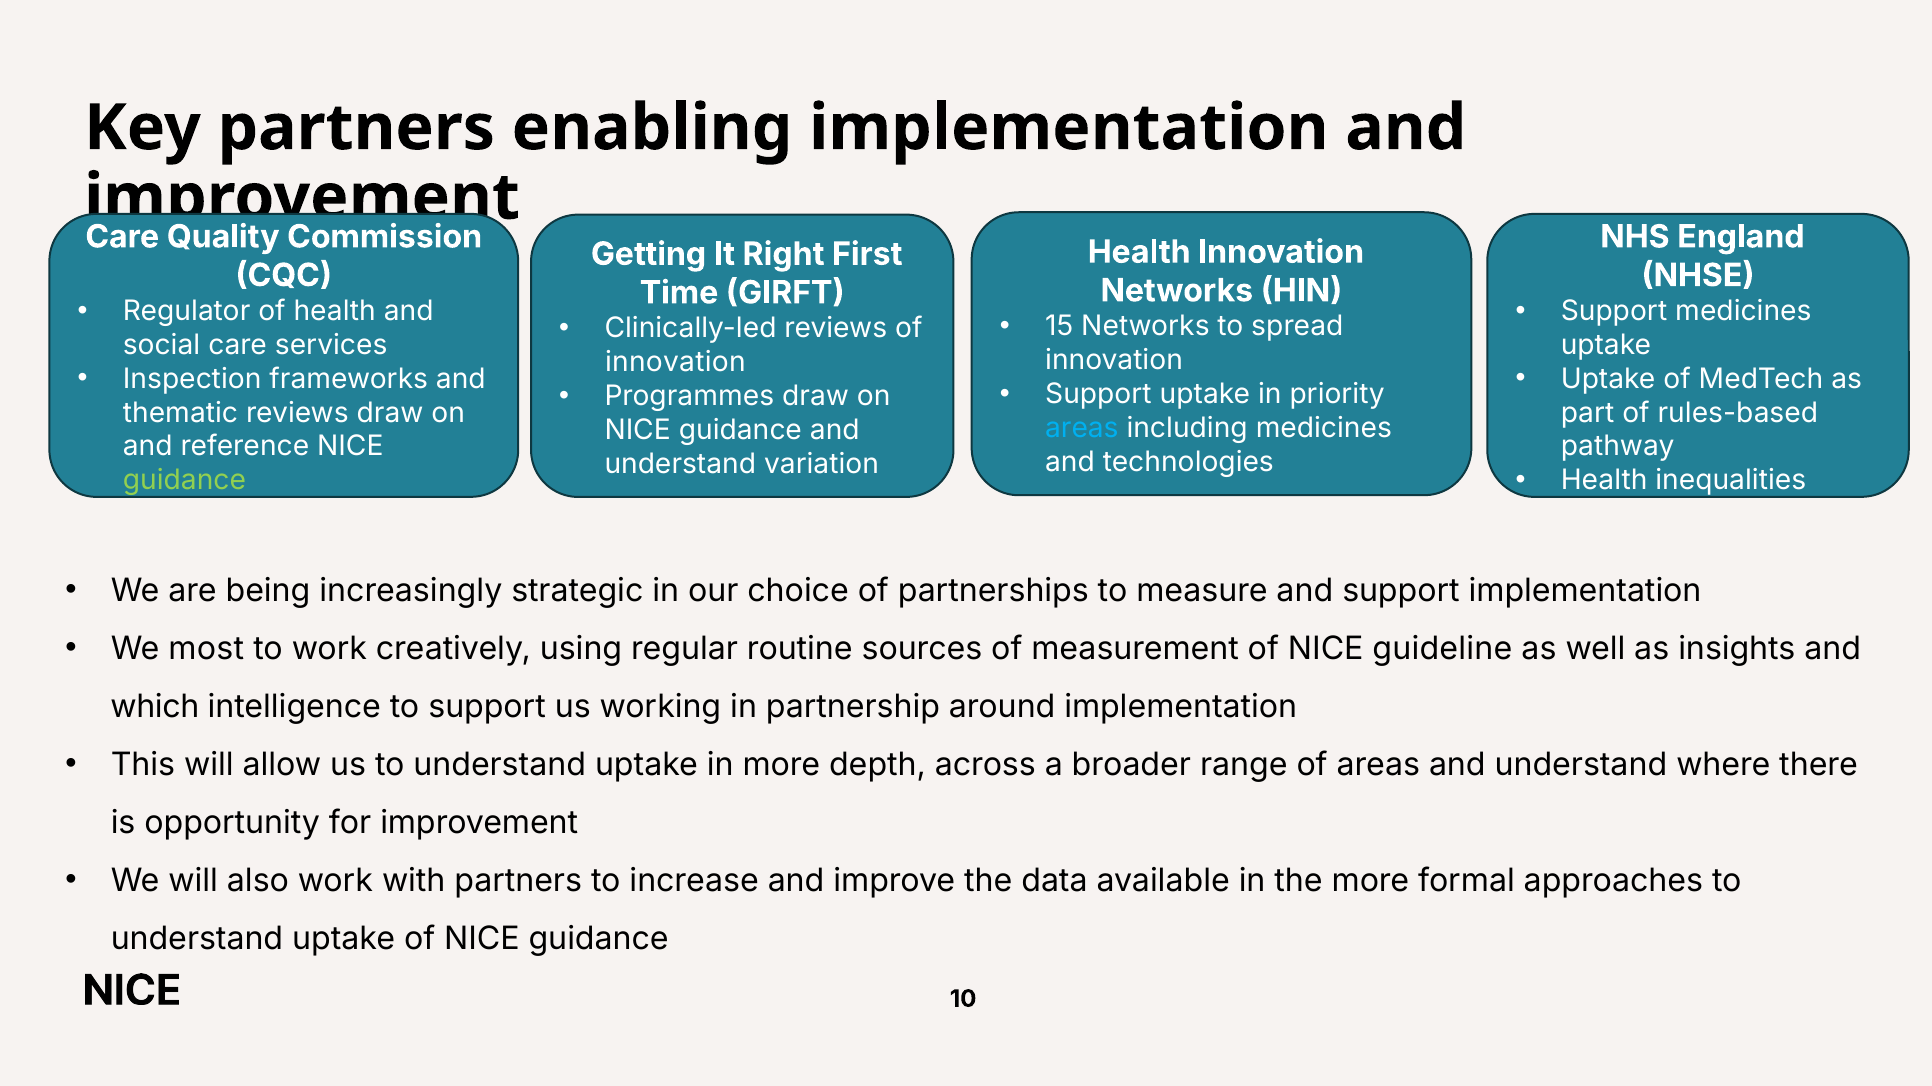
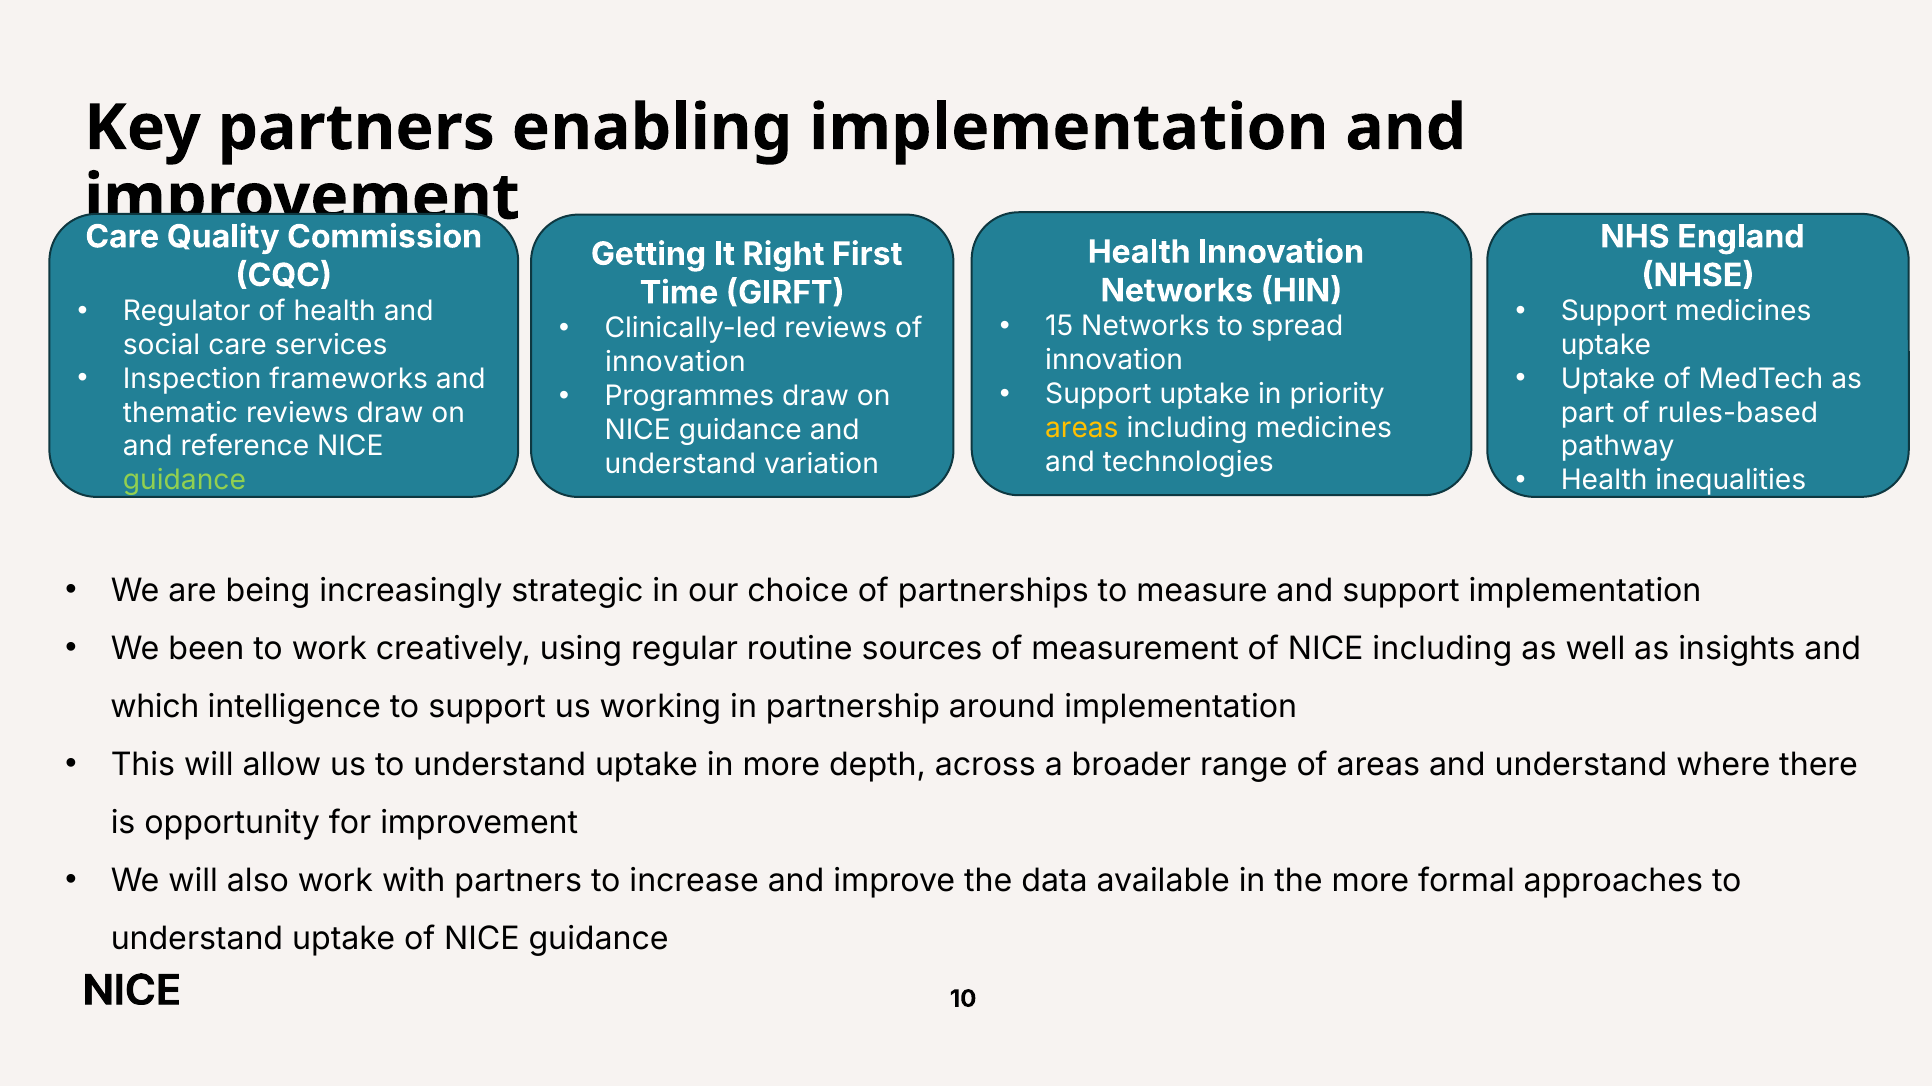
areas at (1082, 428) colour: light blue -> yellow
most: most -> been
NICE guideline: guideline -> including
